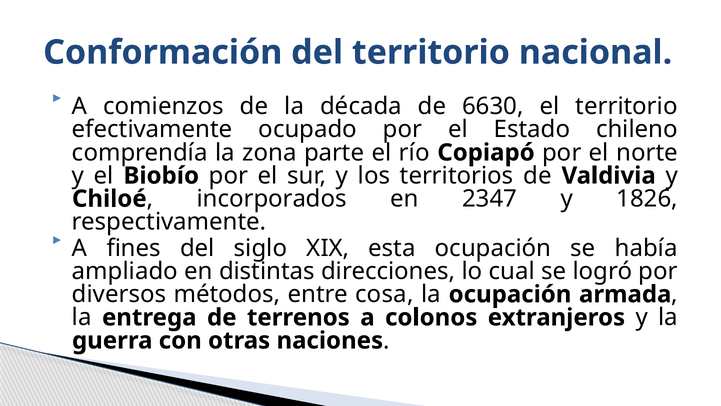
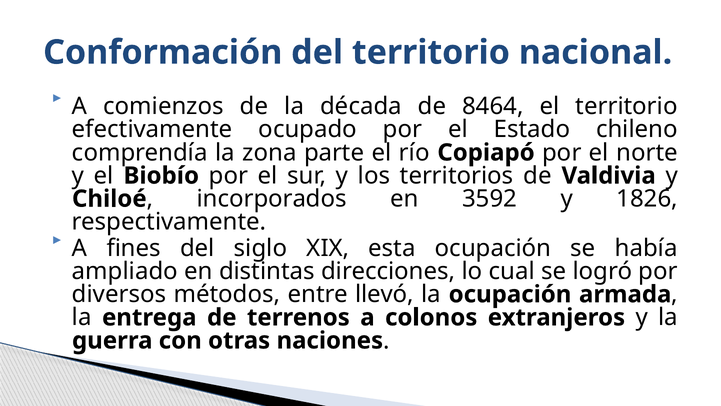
6630: 6630 -> 8464
2347: 2347 -> 3592
cosa: cosa -> llevó
